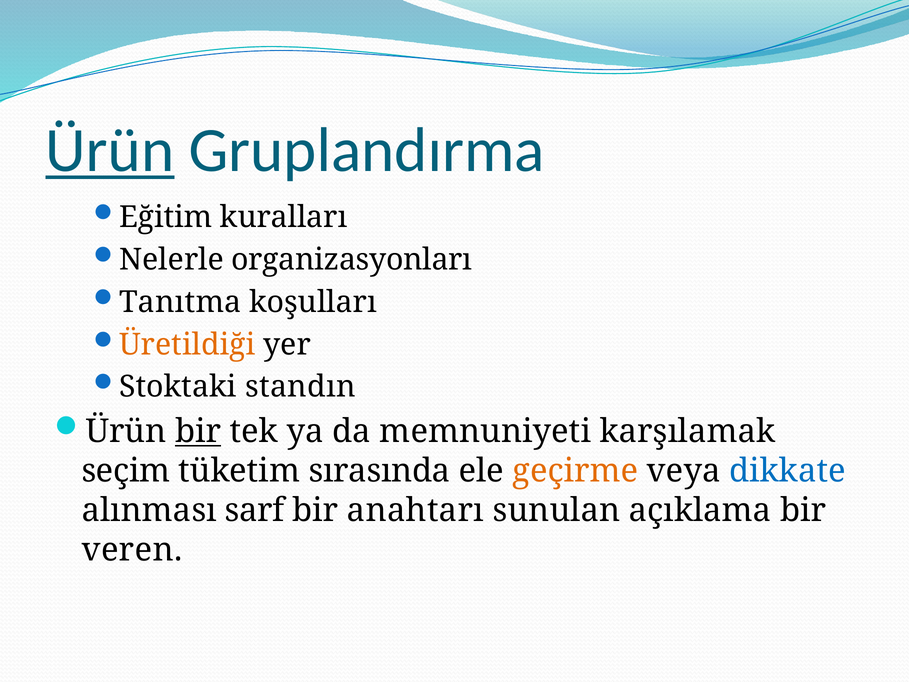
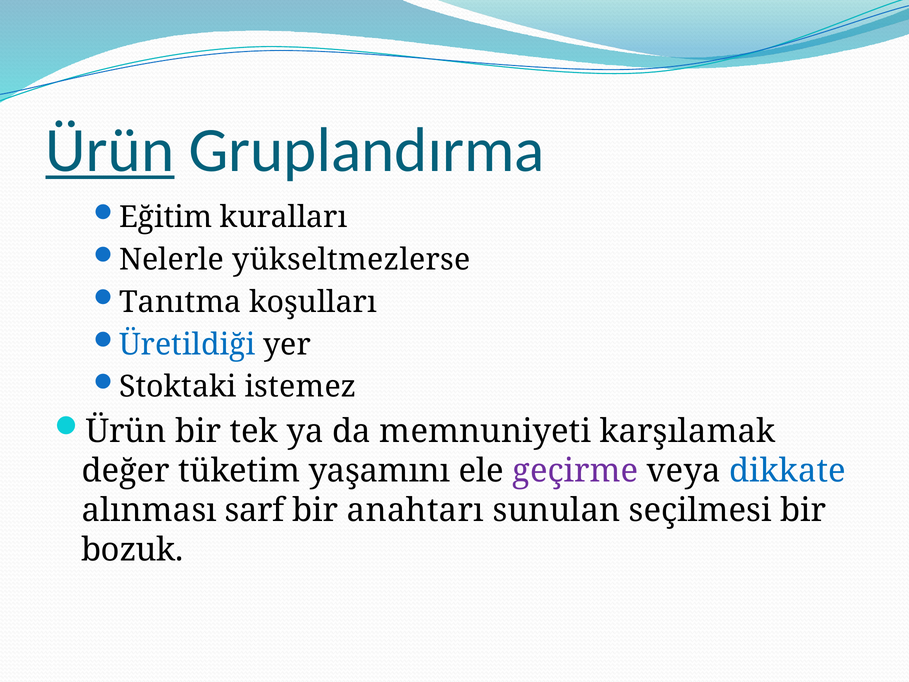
organizasyonları: organizasyonları -> yükseltmezlerse
Üretildiği colour: orange -> blue
standın: standın -> istemez
bir at (198, 431) underline: present -> none
seçim: seçim -> değer
sırasında: sırasında -> yaşamını
geçirme colour: orange -> purple
açıklama: açıklama -> seçilmesi
veren: veren -> bozuk
